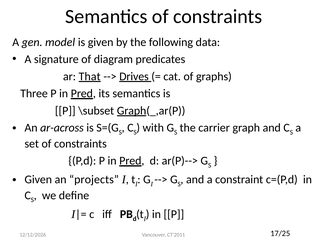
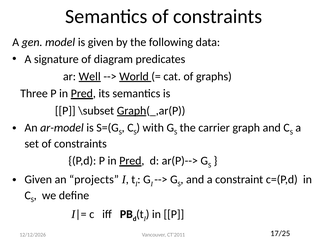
That: That -> Well
Drives: Drives -> World
ar-across: ar-across -> ar-model
